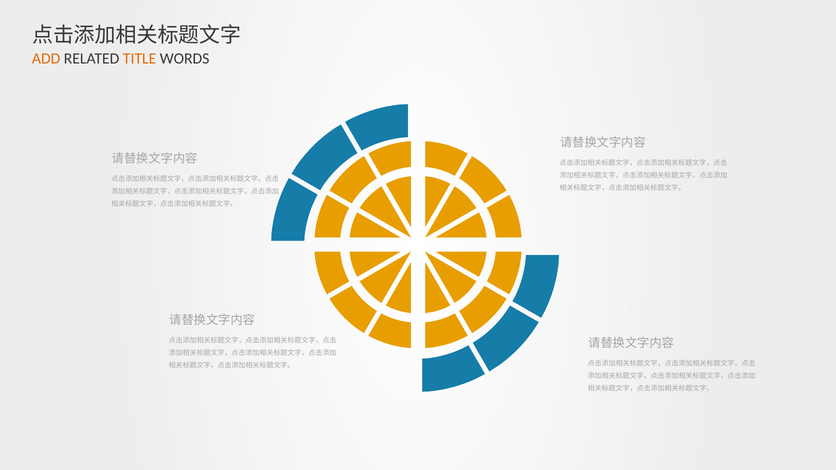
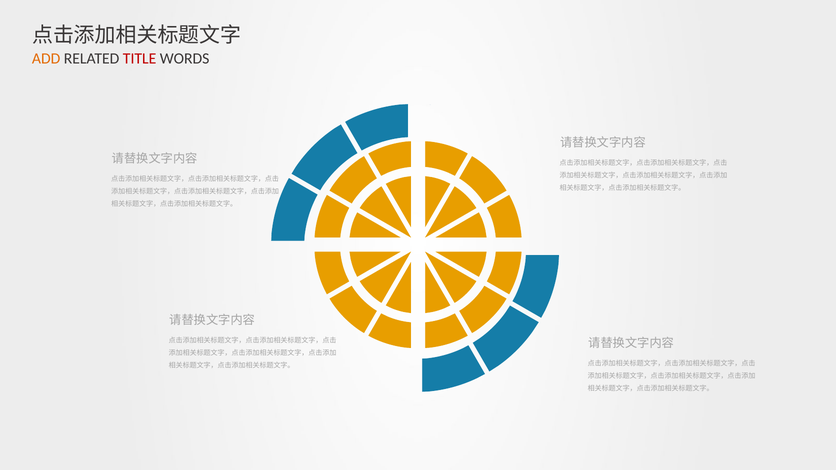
TITLE colour: orange -> red
